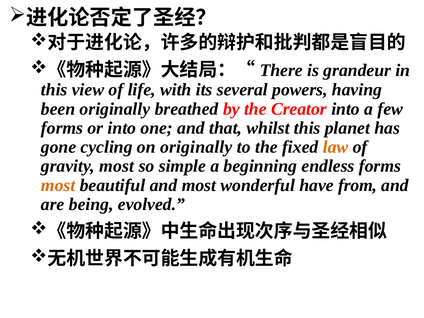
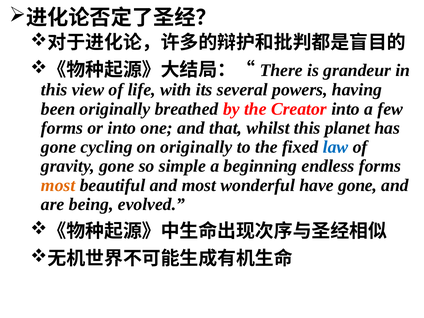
law colour: orange -> blue
gravity most: most -> gone
have from: from -> gone
